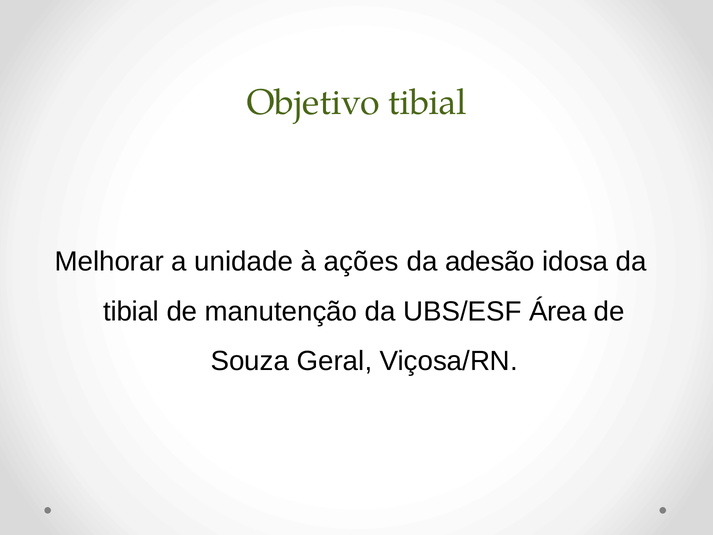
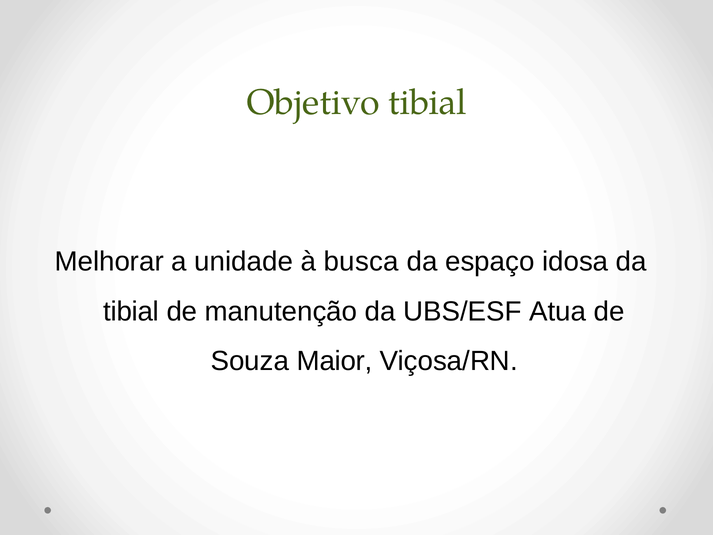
ações: ações -> busca
adesão: adesão -> espaço
Área: Área -> Atua
Geral: Geral -> Maior
